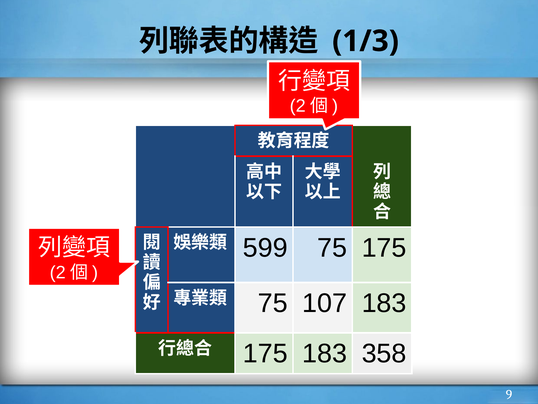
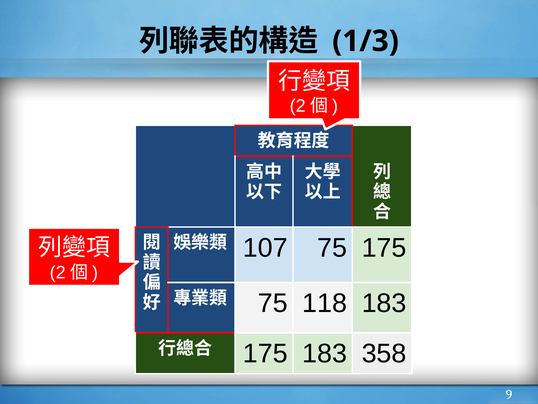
599: 599 -> 107
107: 107 -> 118
